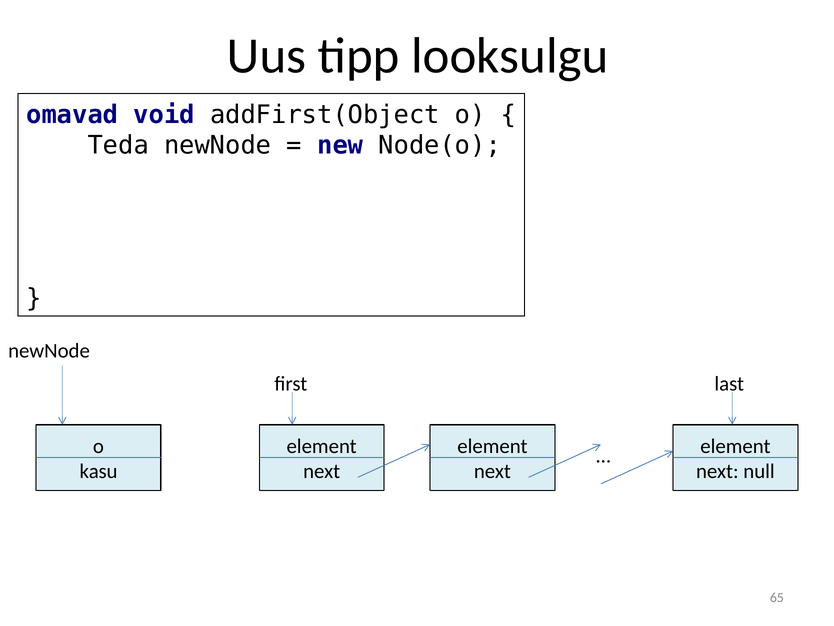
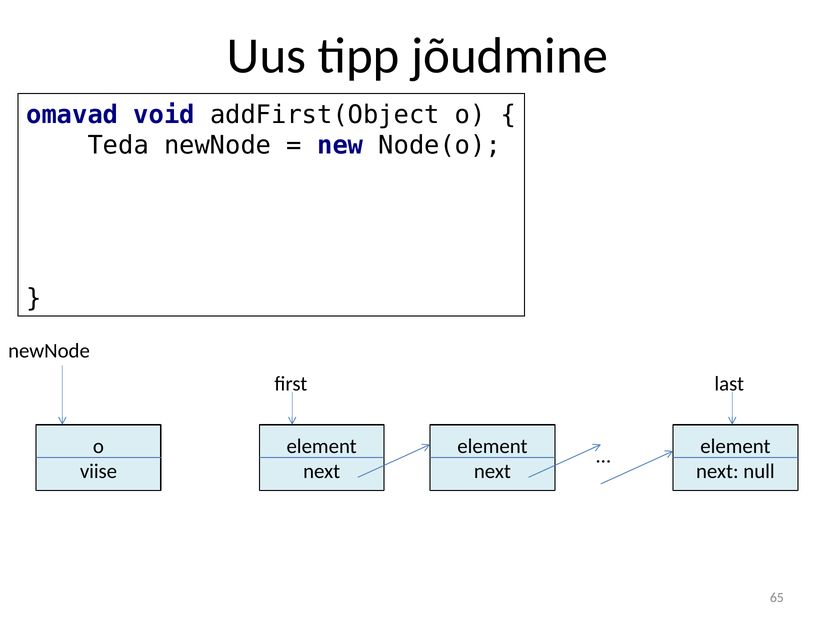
looksulgu: looksulgu -> jõudmine
kasu: kasu -> viise
